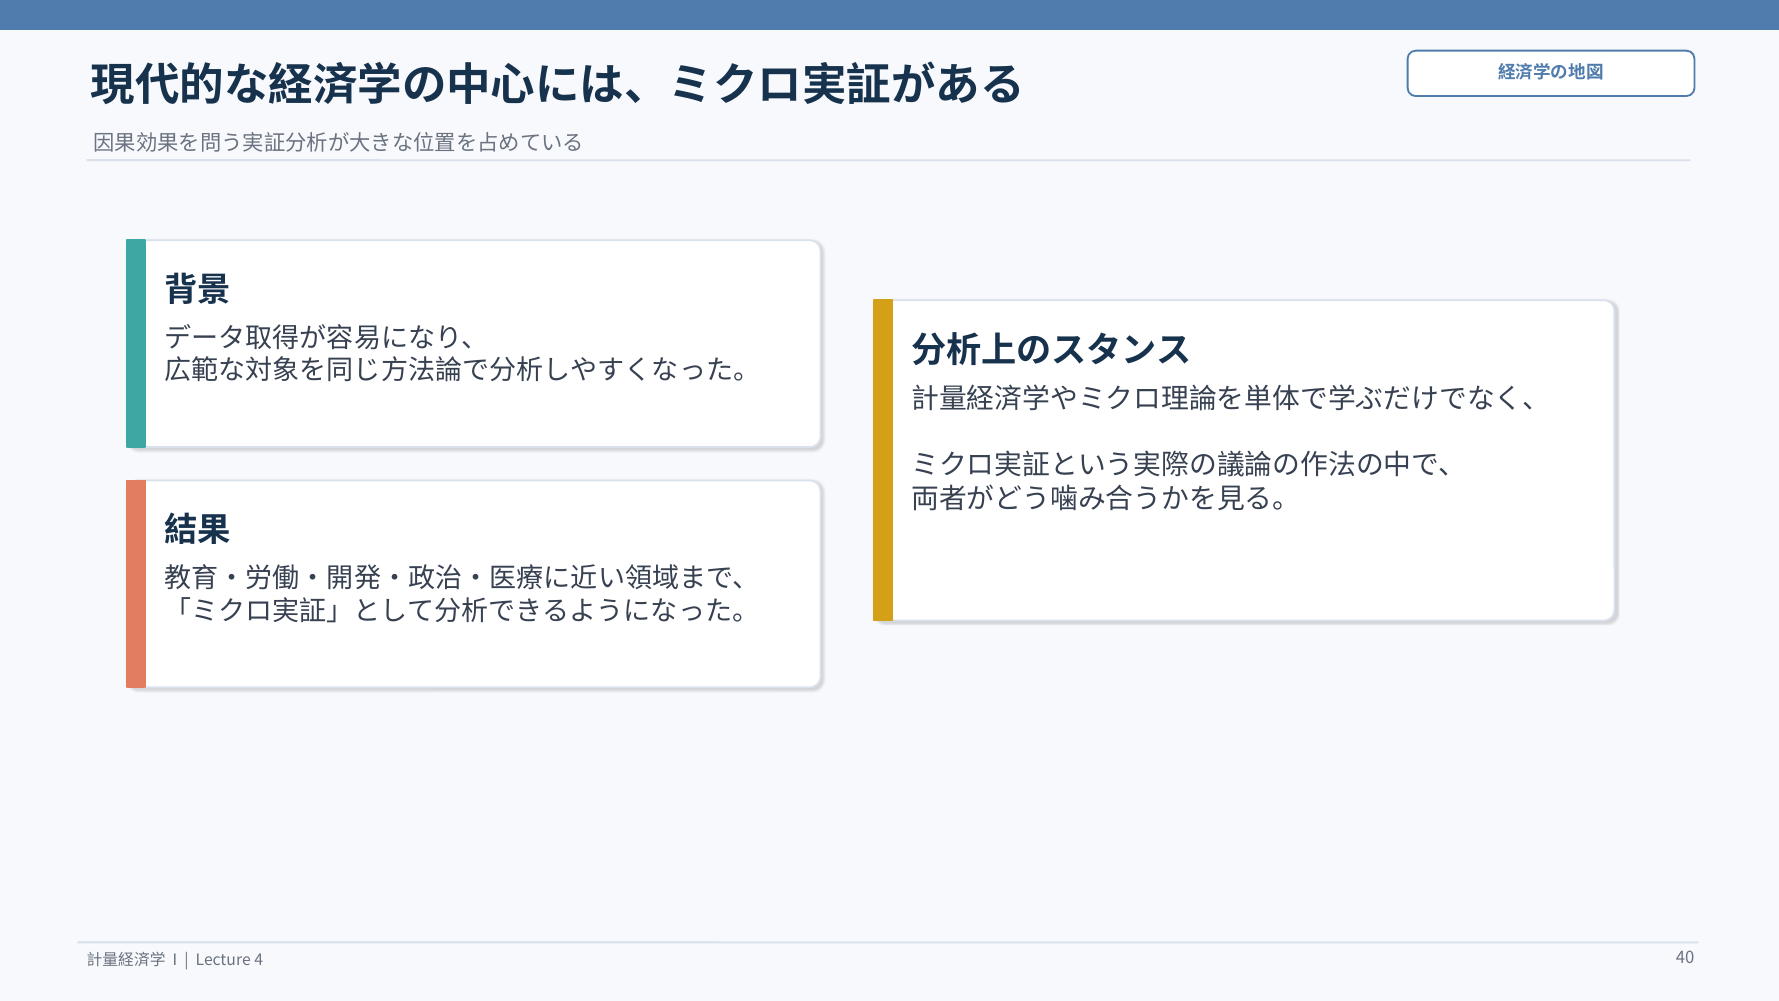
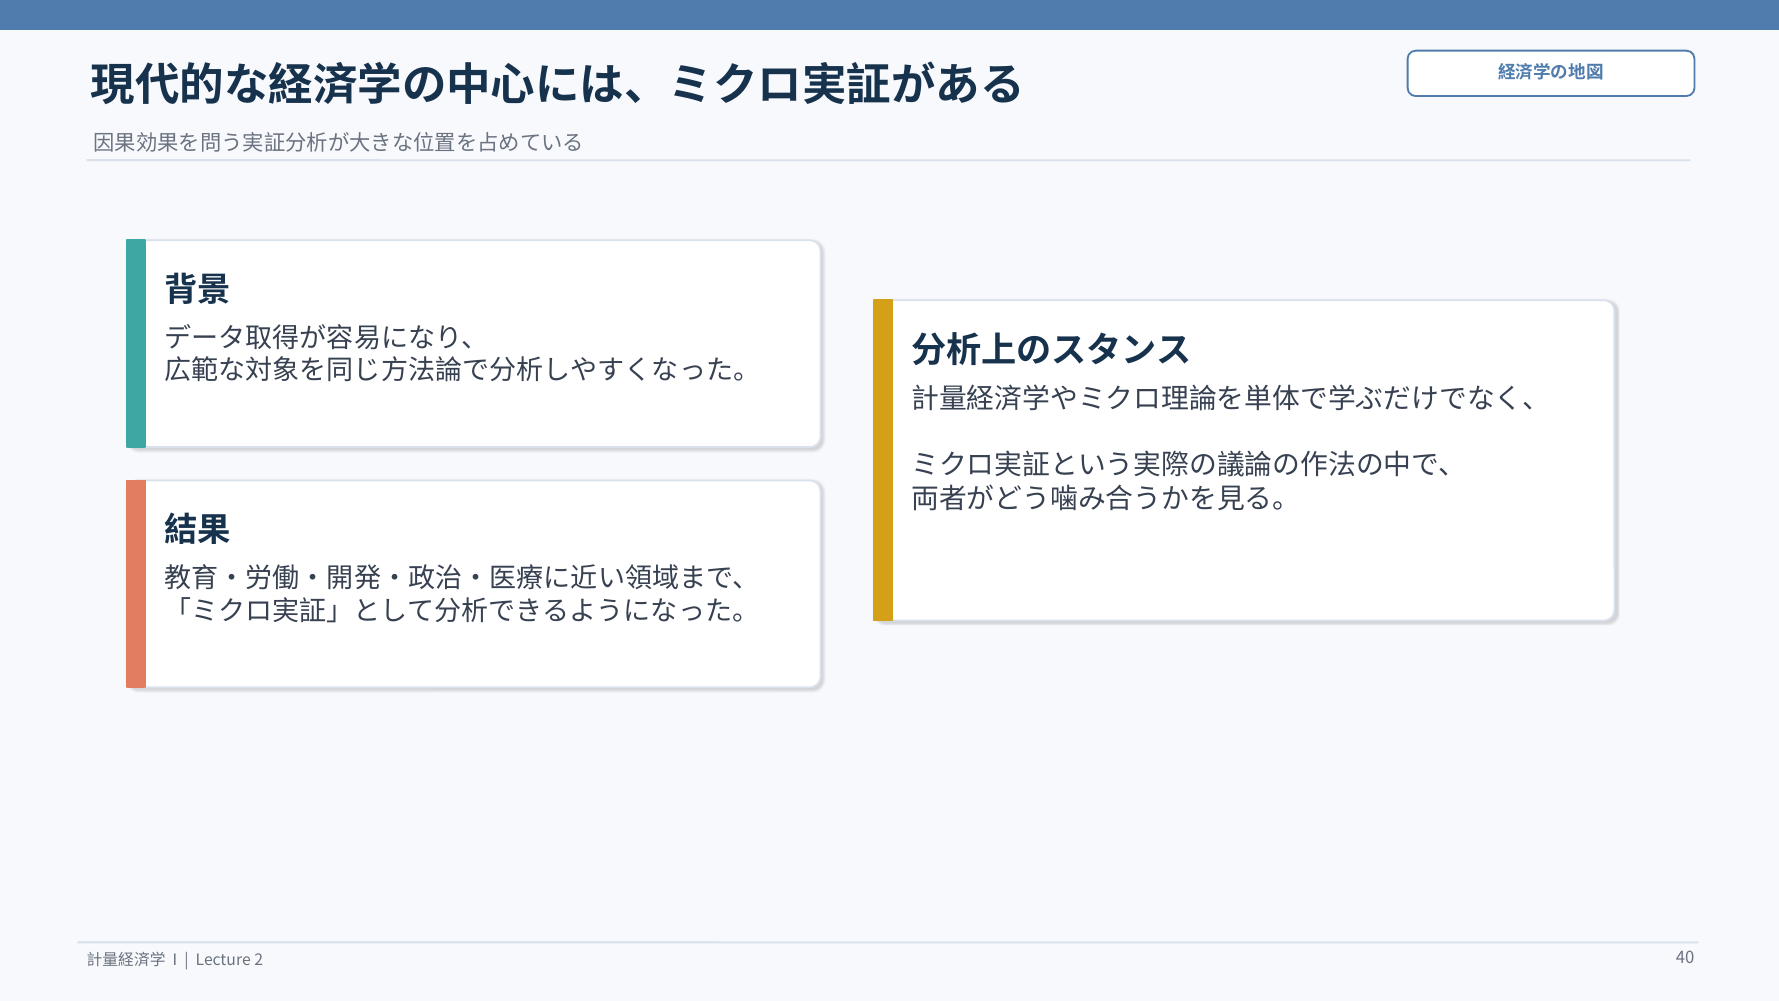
4: 4 -> 2
